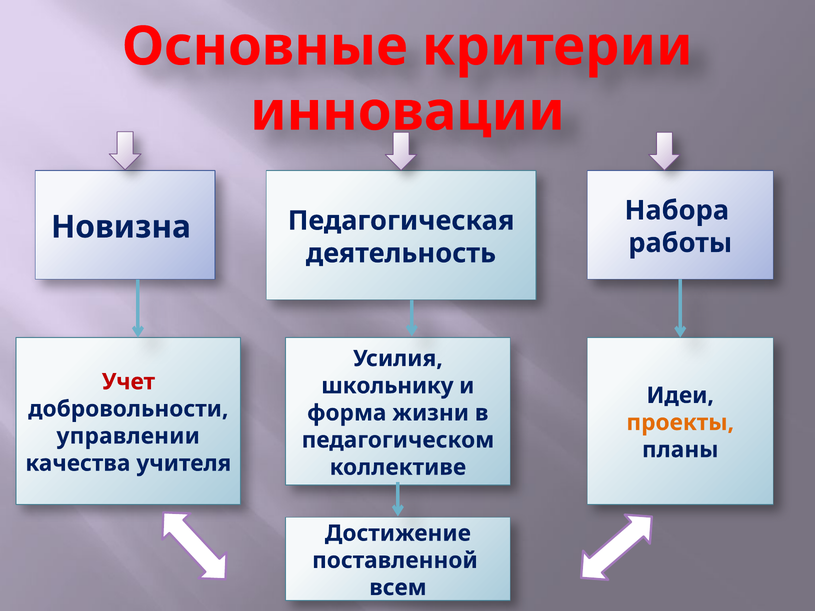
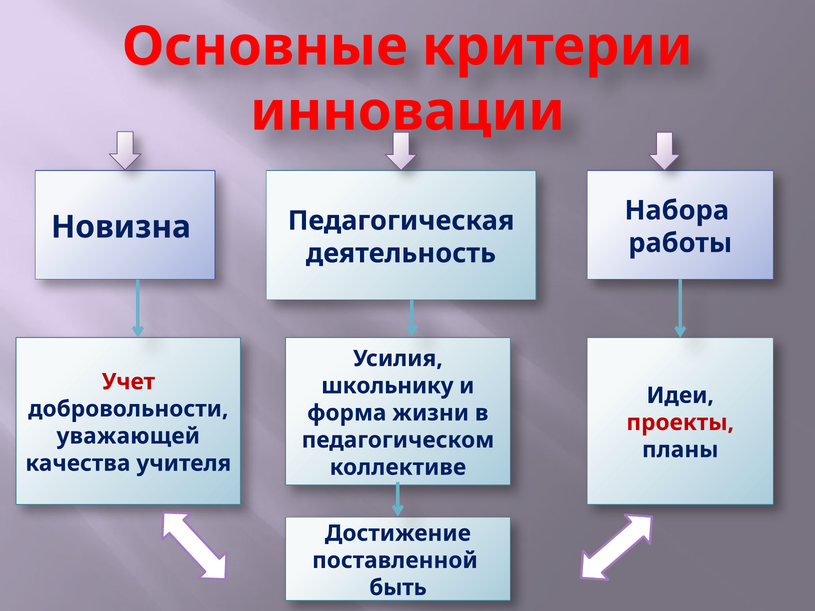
проекты colour: orange -> red
управлении: управлении -> уважающей
всем: всем -> быть
